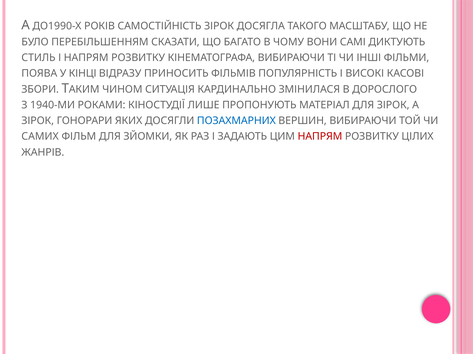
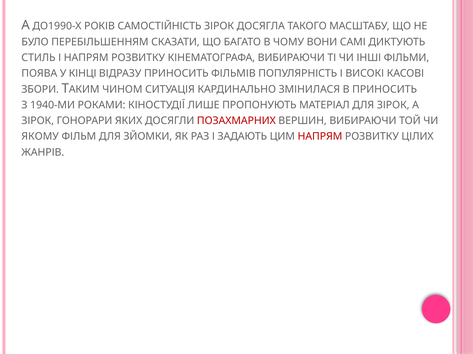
В ДОРОСЛОГО: ДОРОСЛОГО -> ПРИНОСИТЬ
ПОЗАХМАРНИХ colour: blue -> red
САМИХ: САМИХ -> ЯКОМУ
